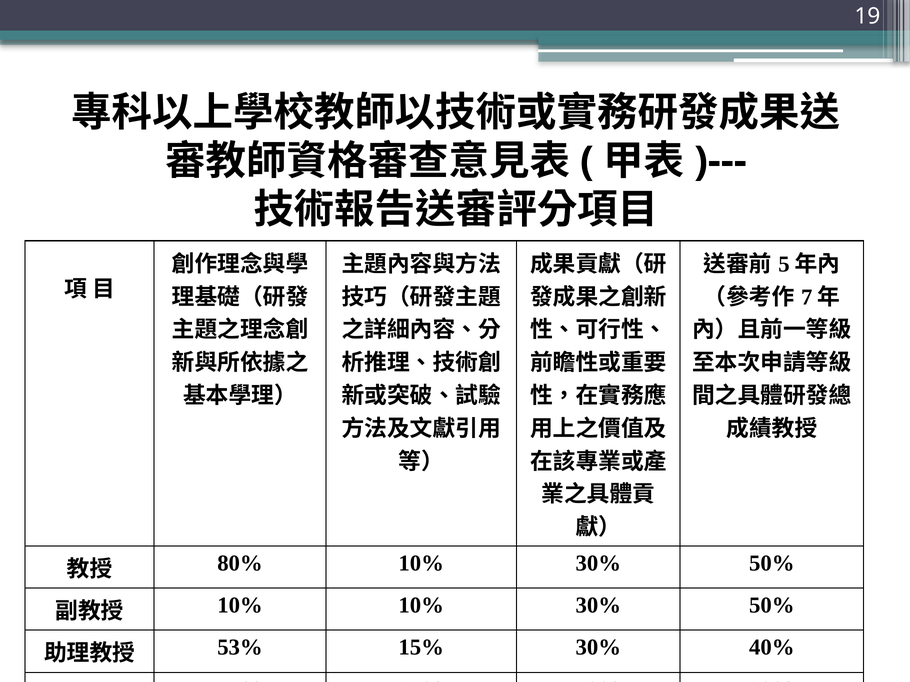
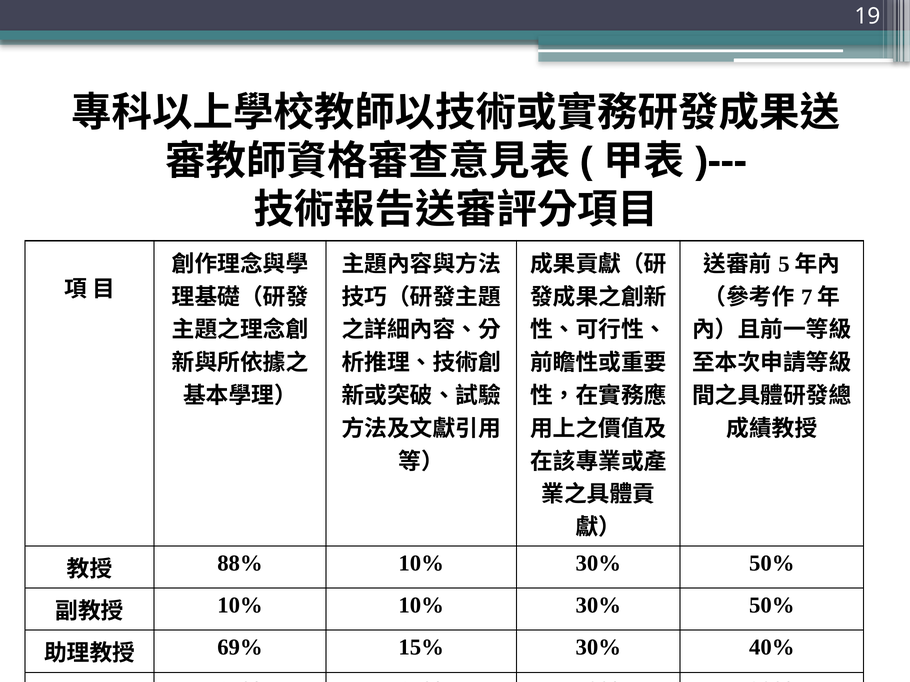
80%: 80% -> 88%
53%: 53% -> 69%
